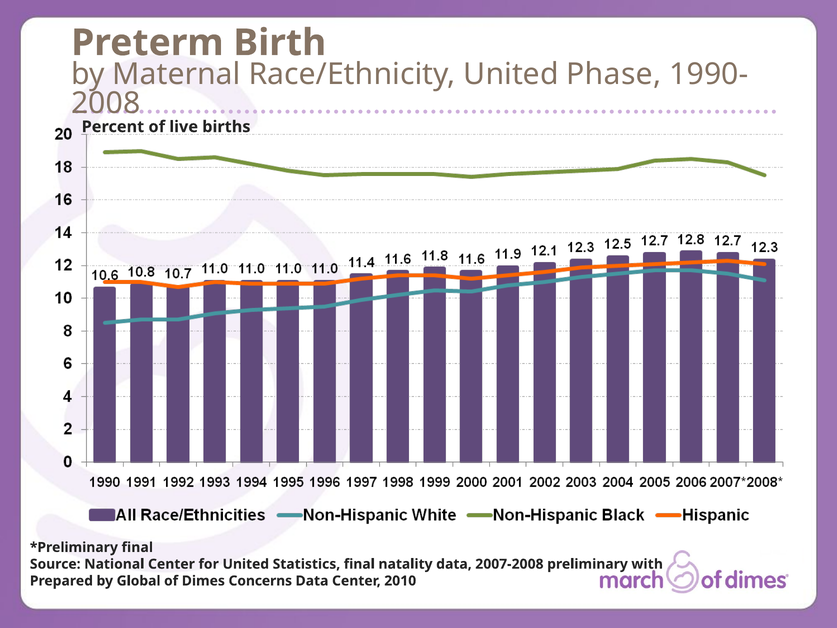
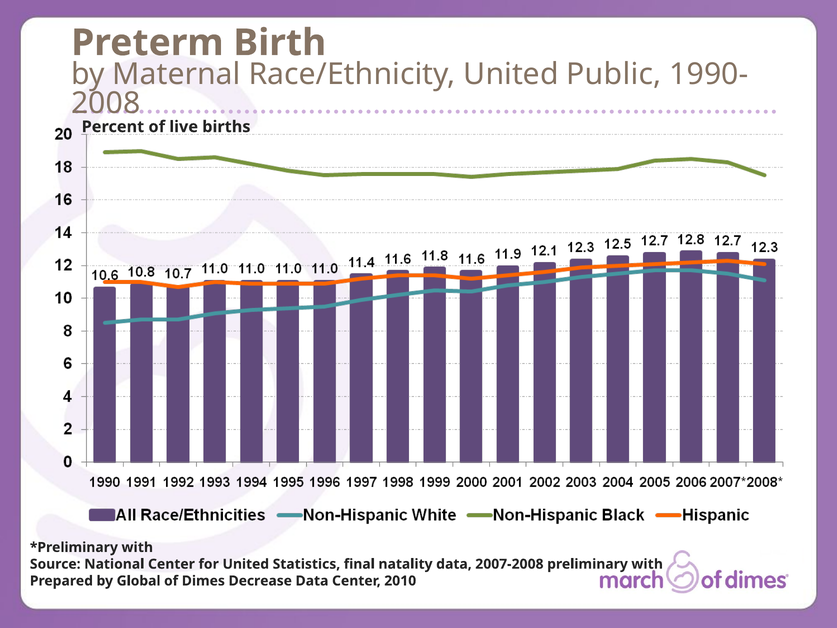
Phase: Phase -> Public
final at (137, 547): final -> with
Concerns: Concerns -> Decrease
